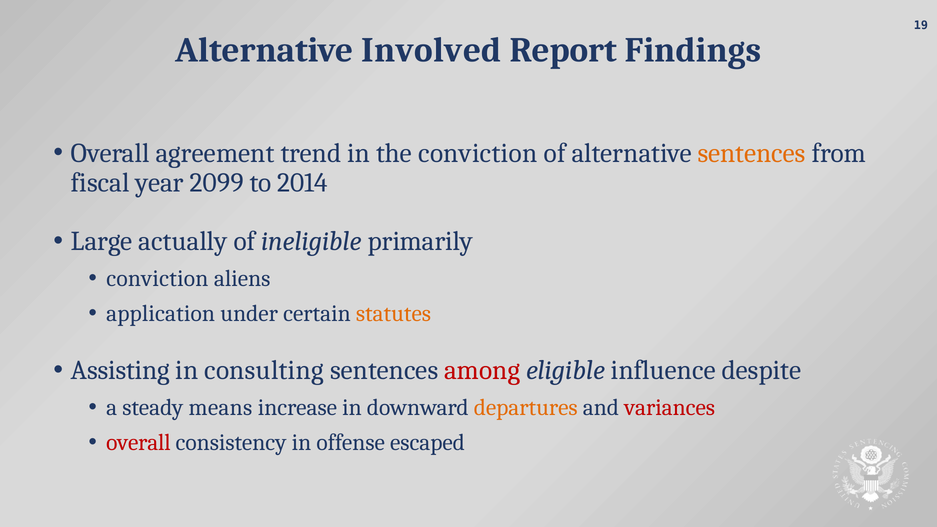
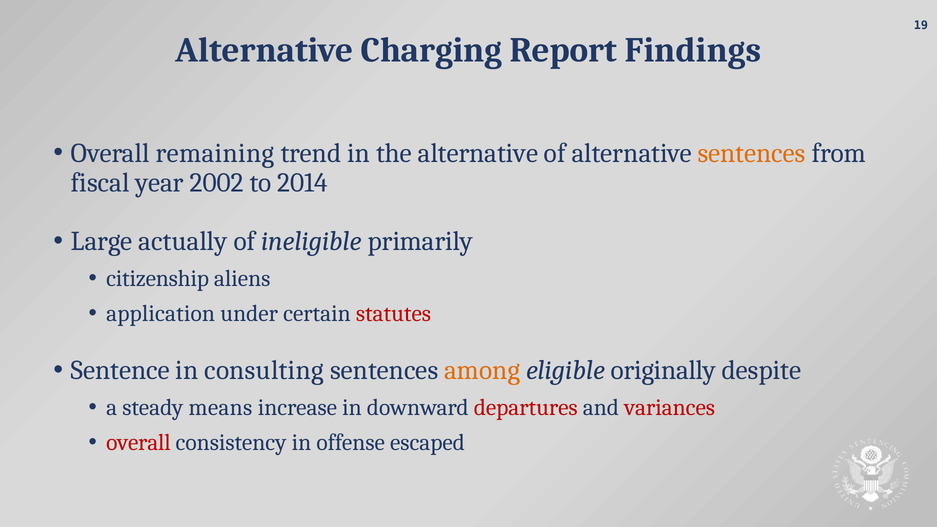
Involved: Involved -> Charging
agreement: agreement -> remaining
the conviction: conviction -> alternative
2099: 2099 -> 2002
conviction at (157, 279): conviction -> citizenship
statutes colour: orange -> red
Assisting: Assisting -> Sentence
among colour: red -> orange
influence: influence -> originally
departures colour: orange -> red
